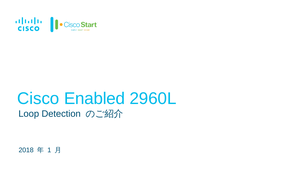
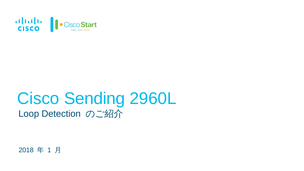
Enabled: Enabled -> Sending
